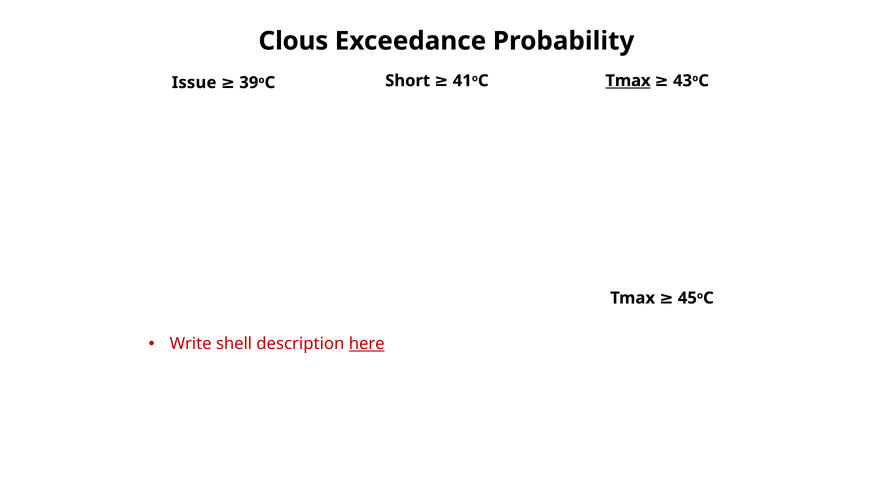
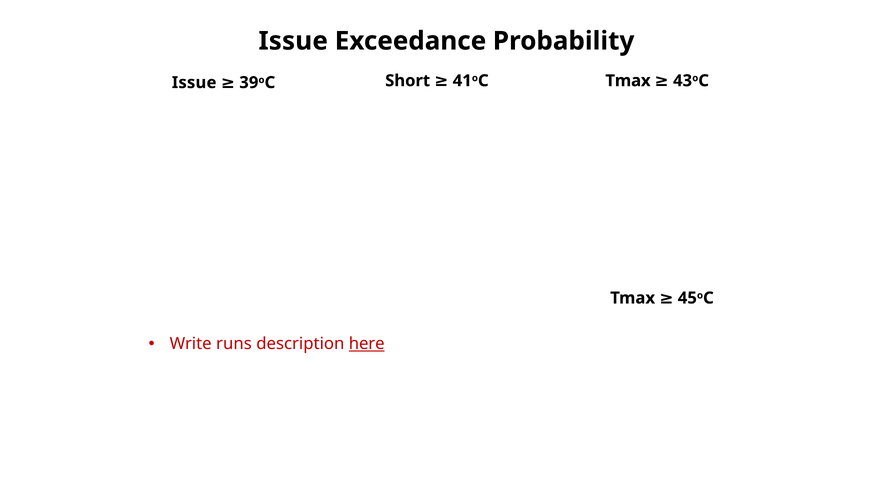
Clous at (293, 41): Clous -> Issue
Tmax at (628, 81) underline: present -> none
shell: shell -> runs
